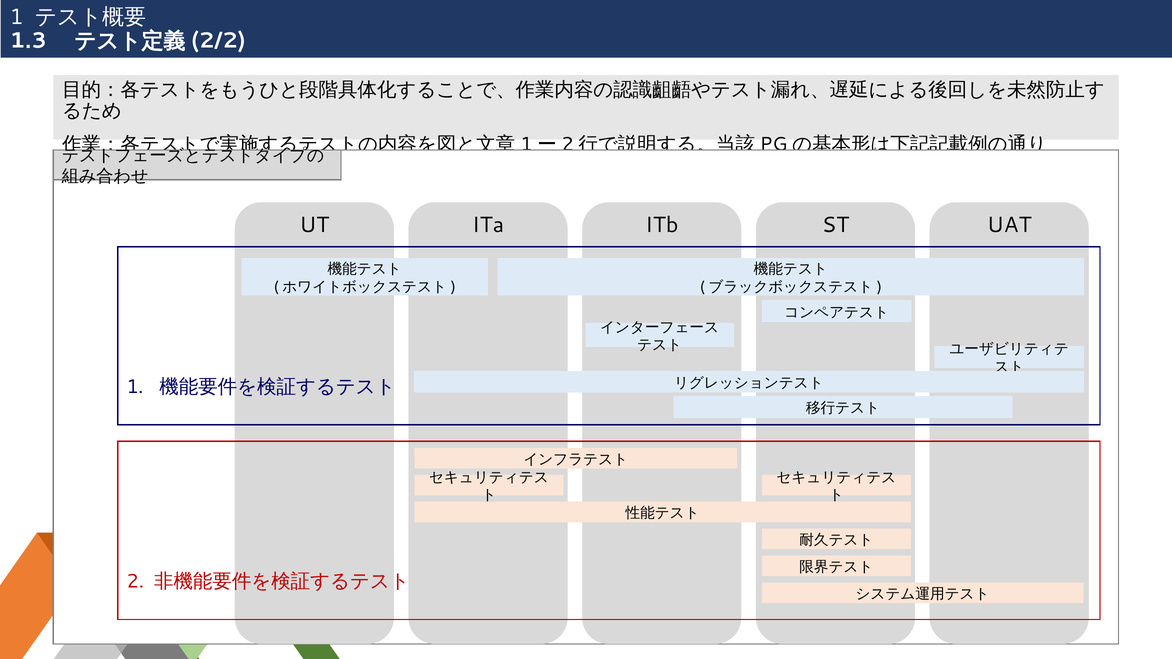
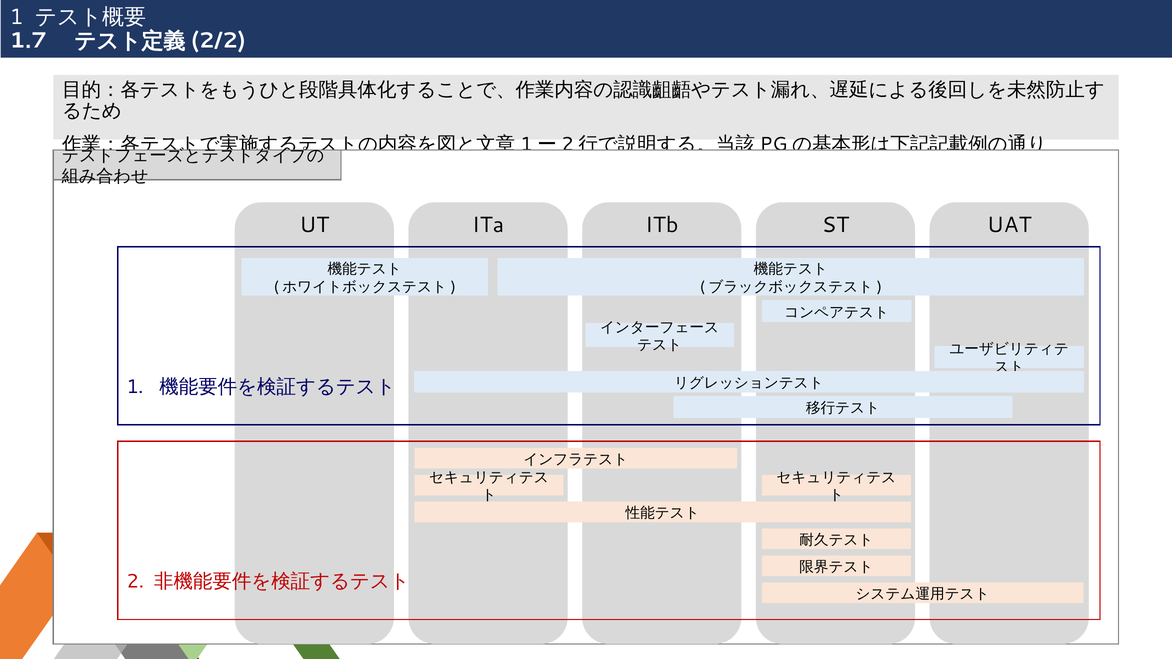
1.3: 1.3 -> 1.7
